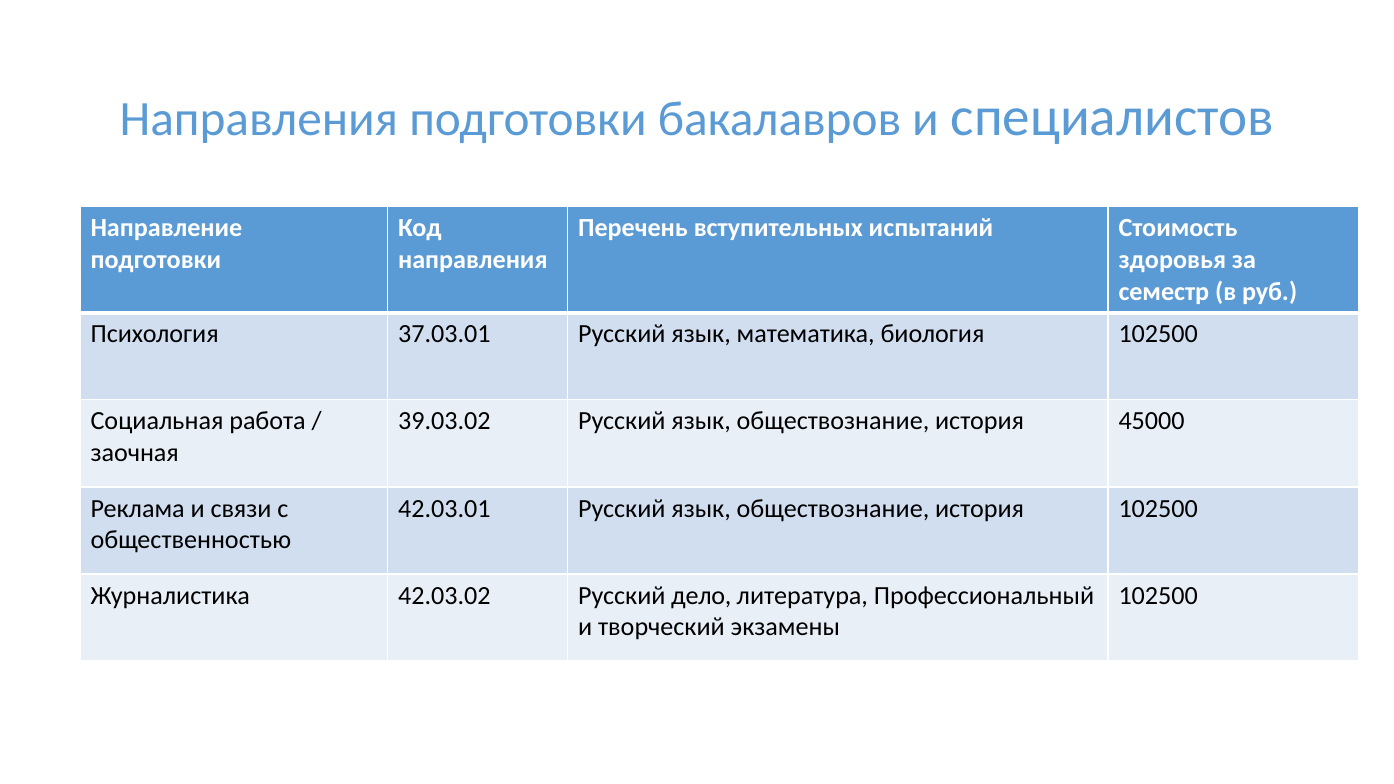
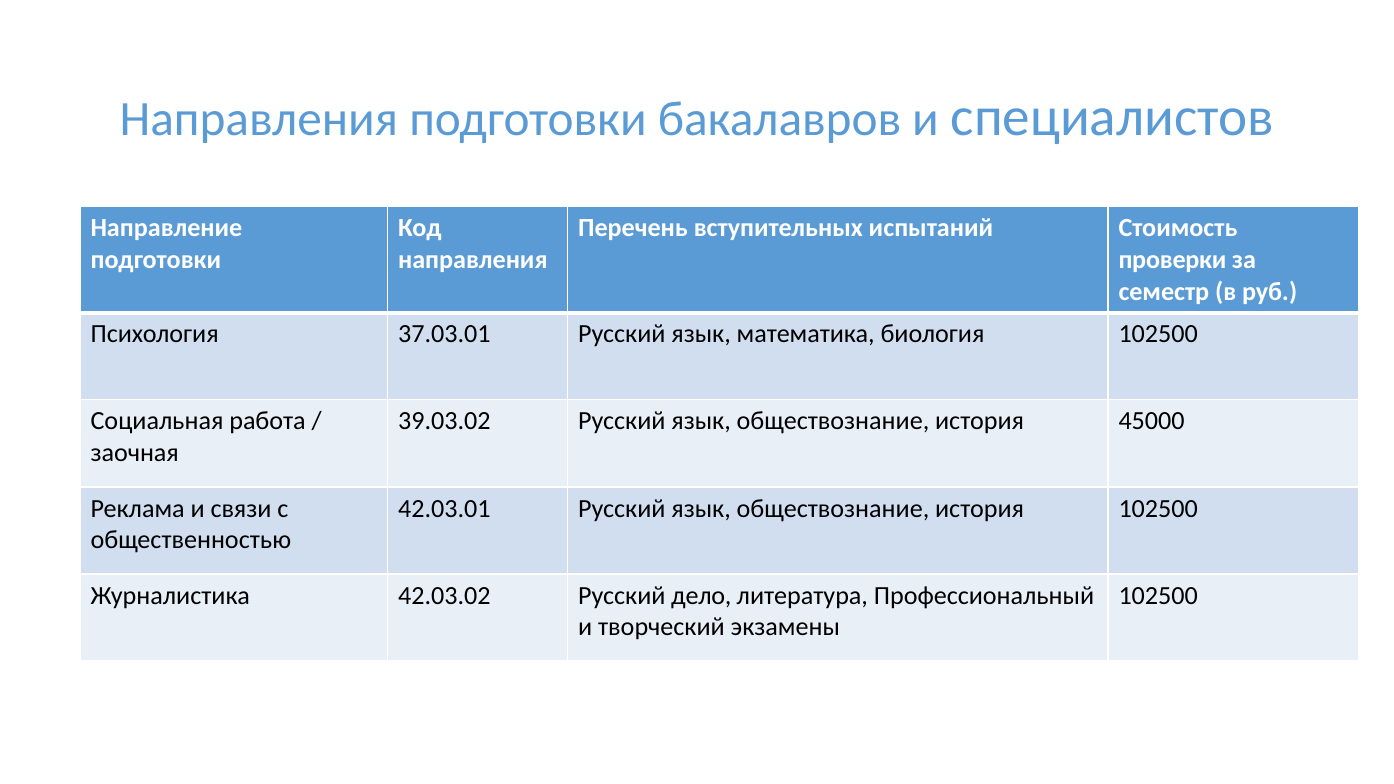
здоровья: здоровья -> проверки
